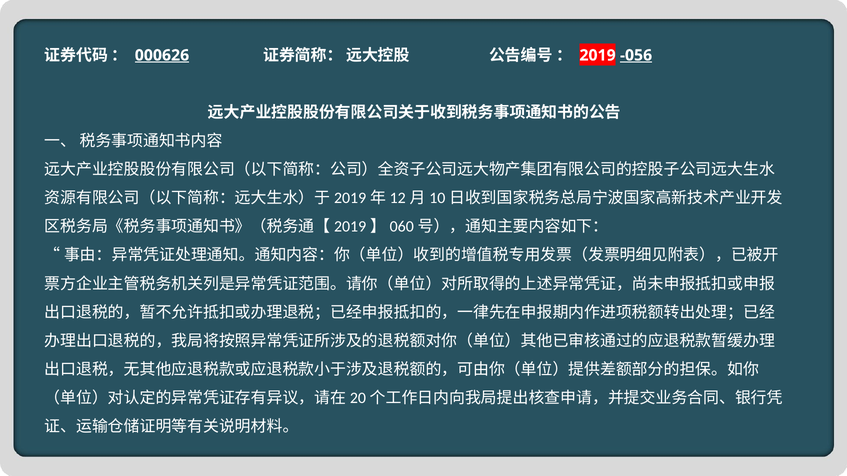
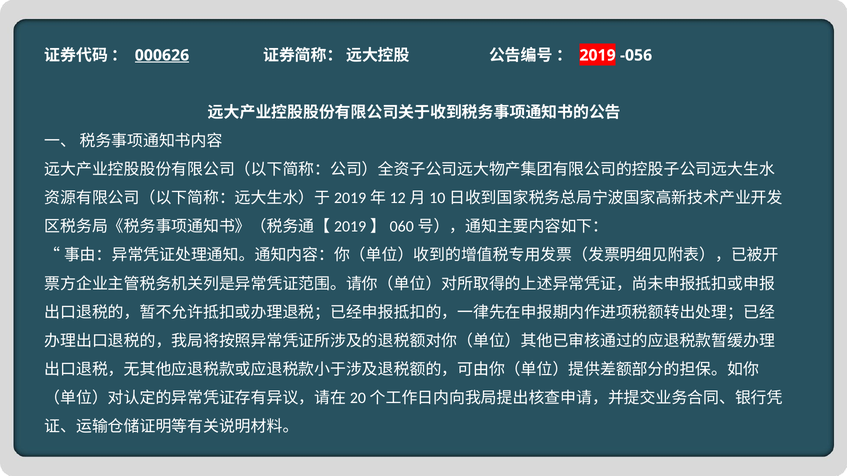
-056 underline: present -> none
